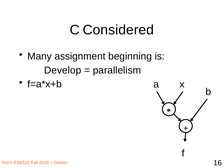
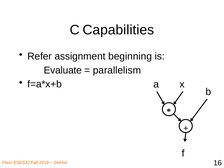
Considered: Considered -> Capabilities
Many: Many -> Refer
Develop: Develop -> Evaluate
